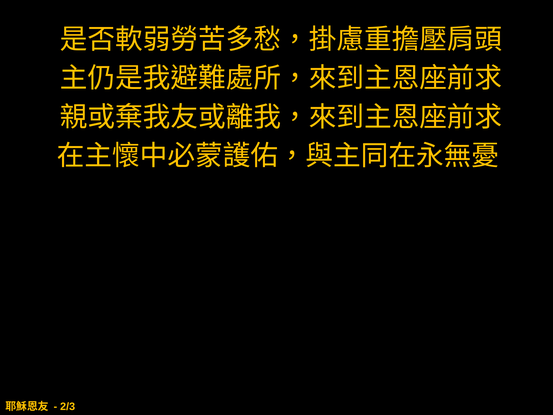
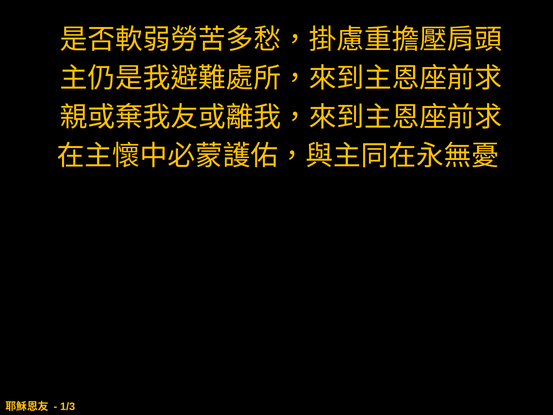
2/3: 2/3 -> 1/3
